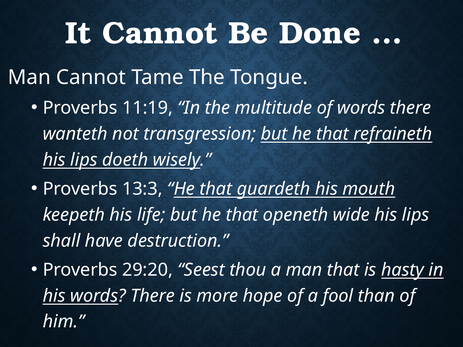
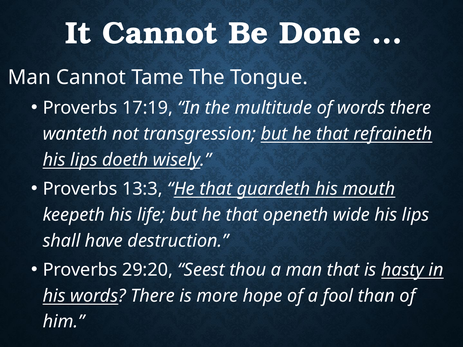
11:19: 11:19 -> 17:19
